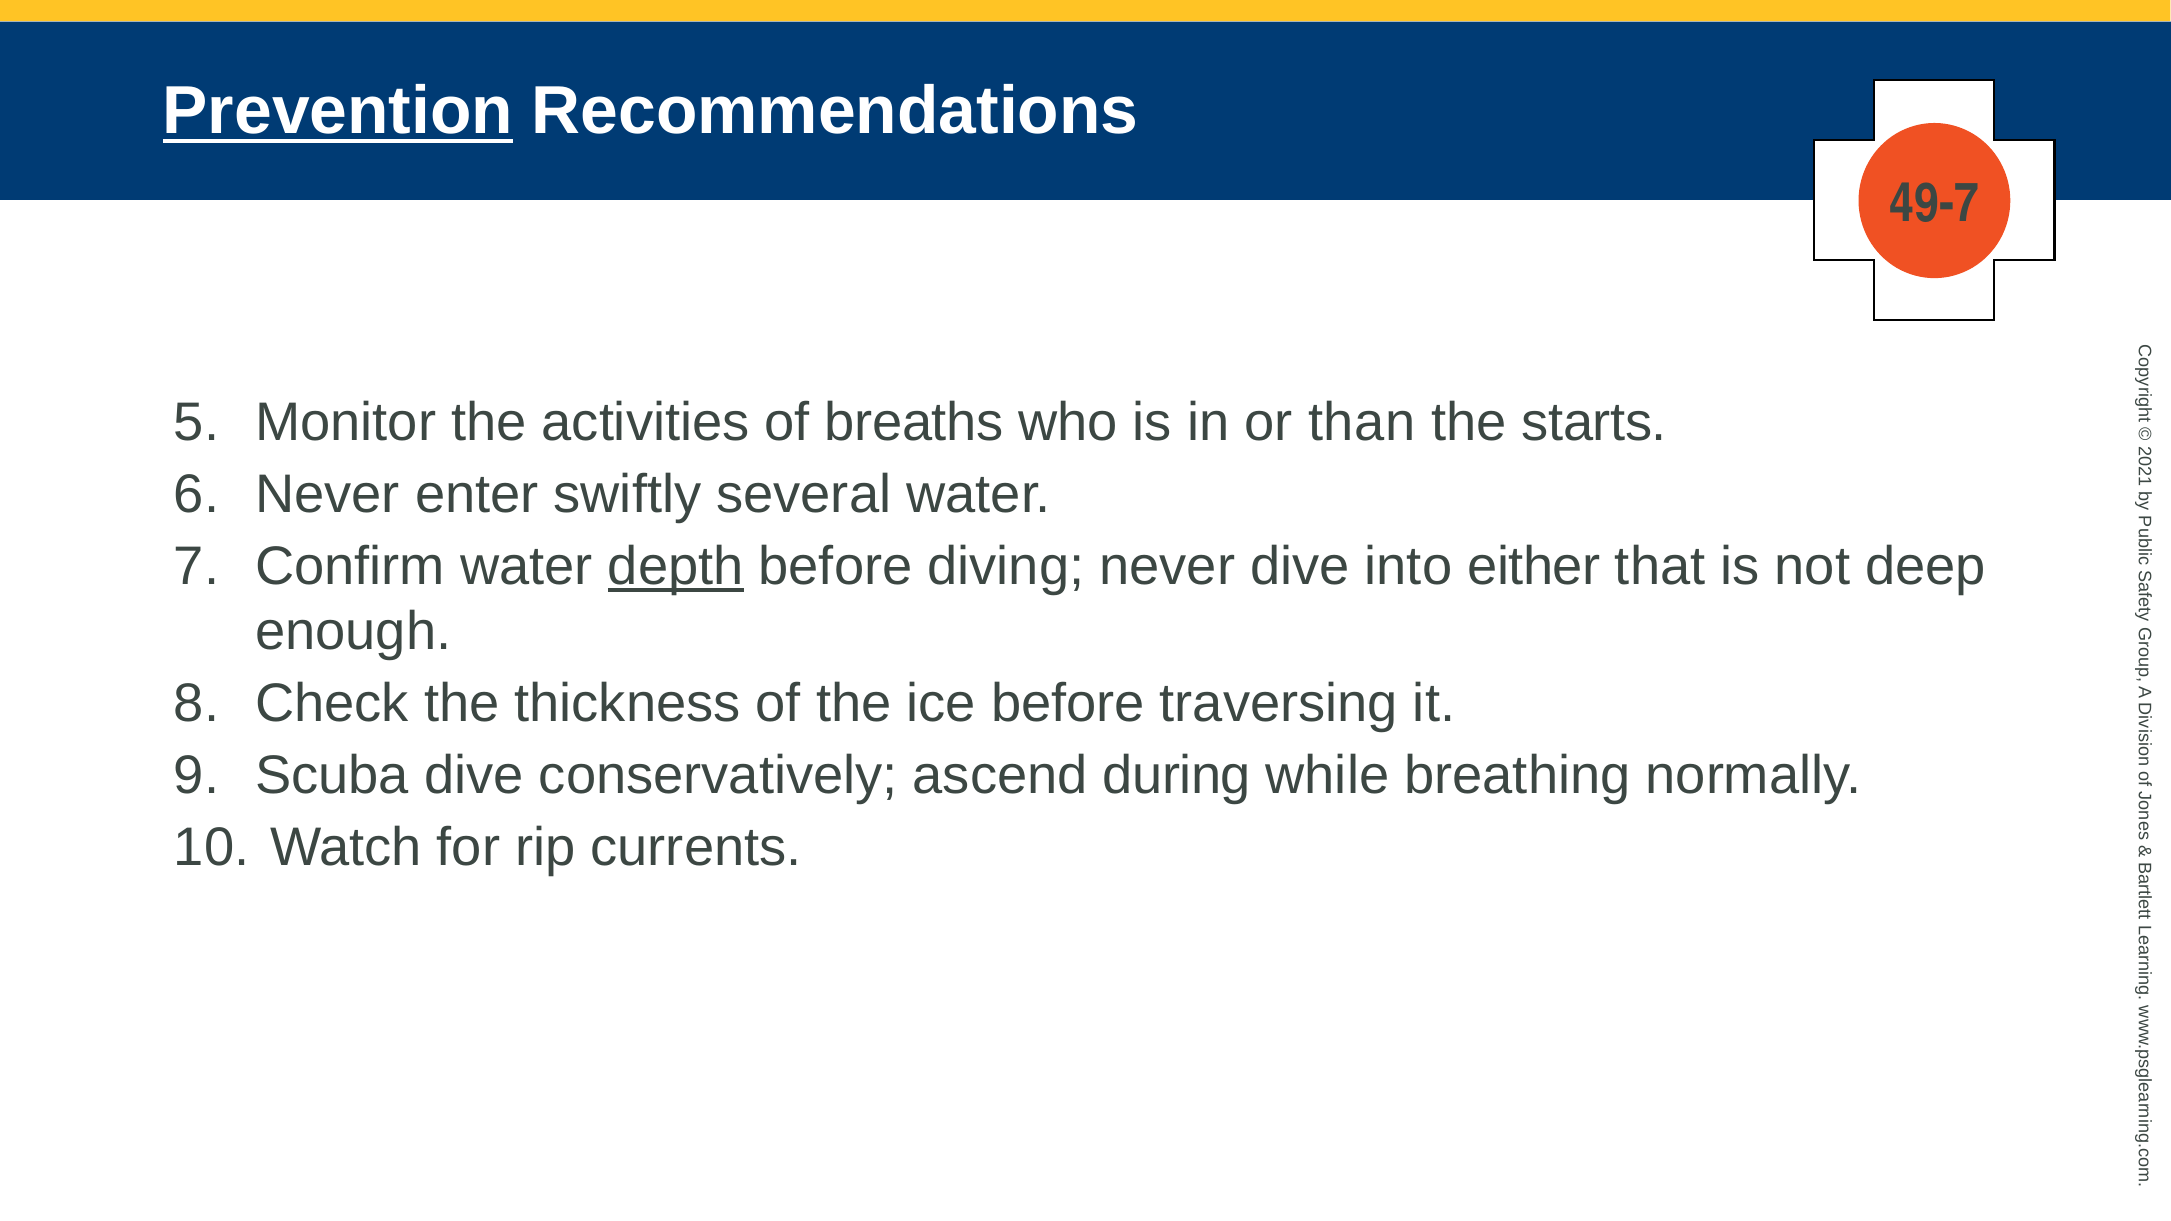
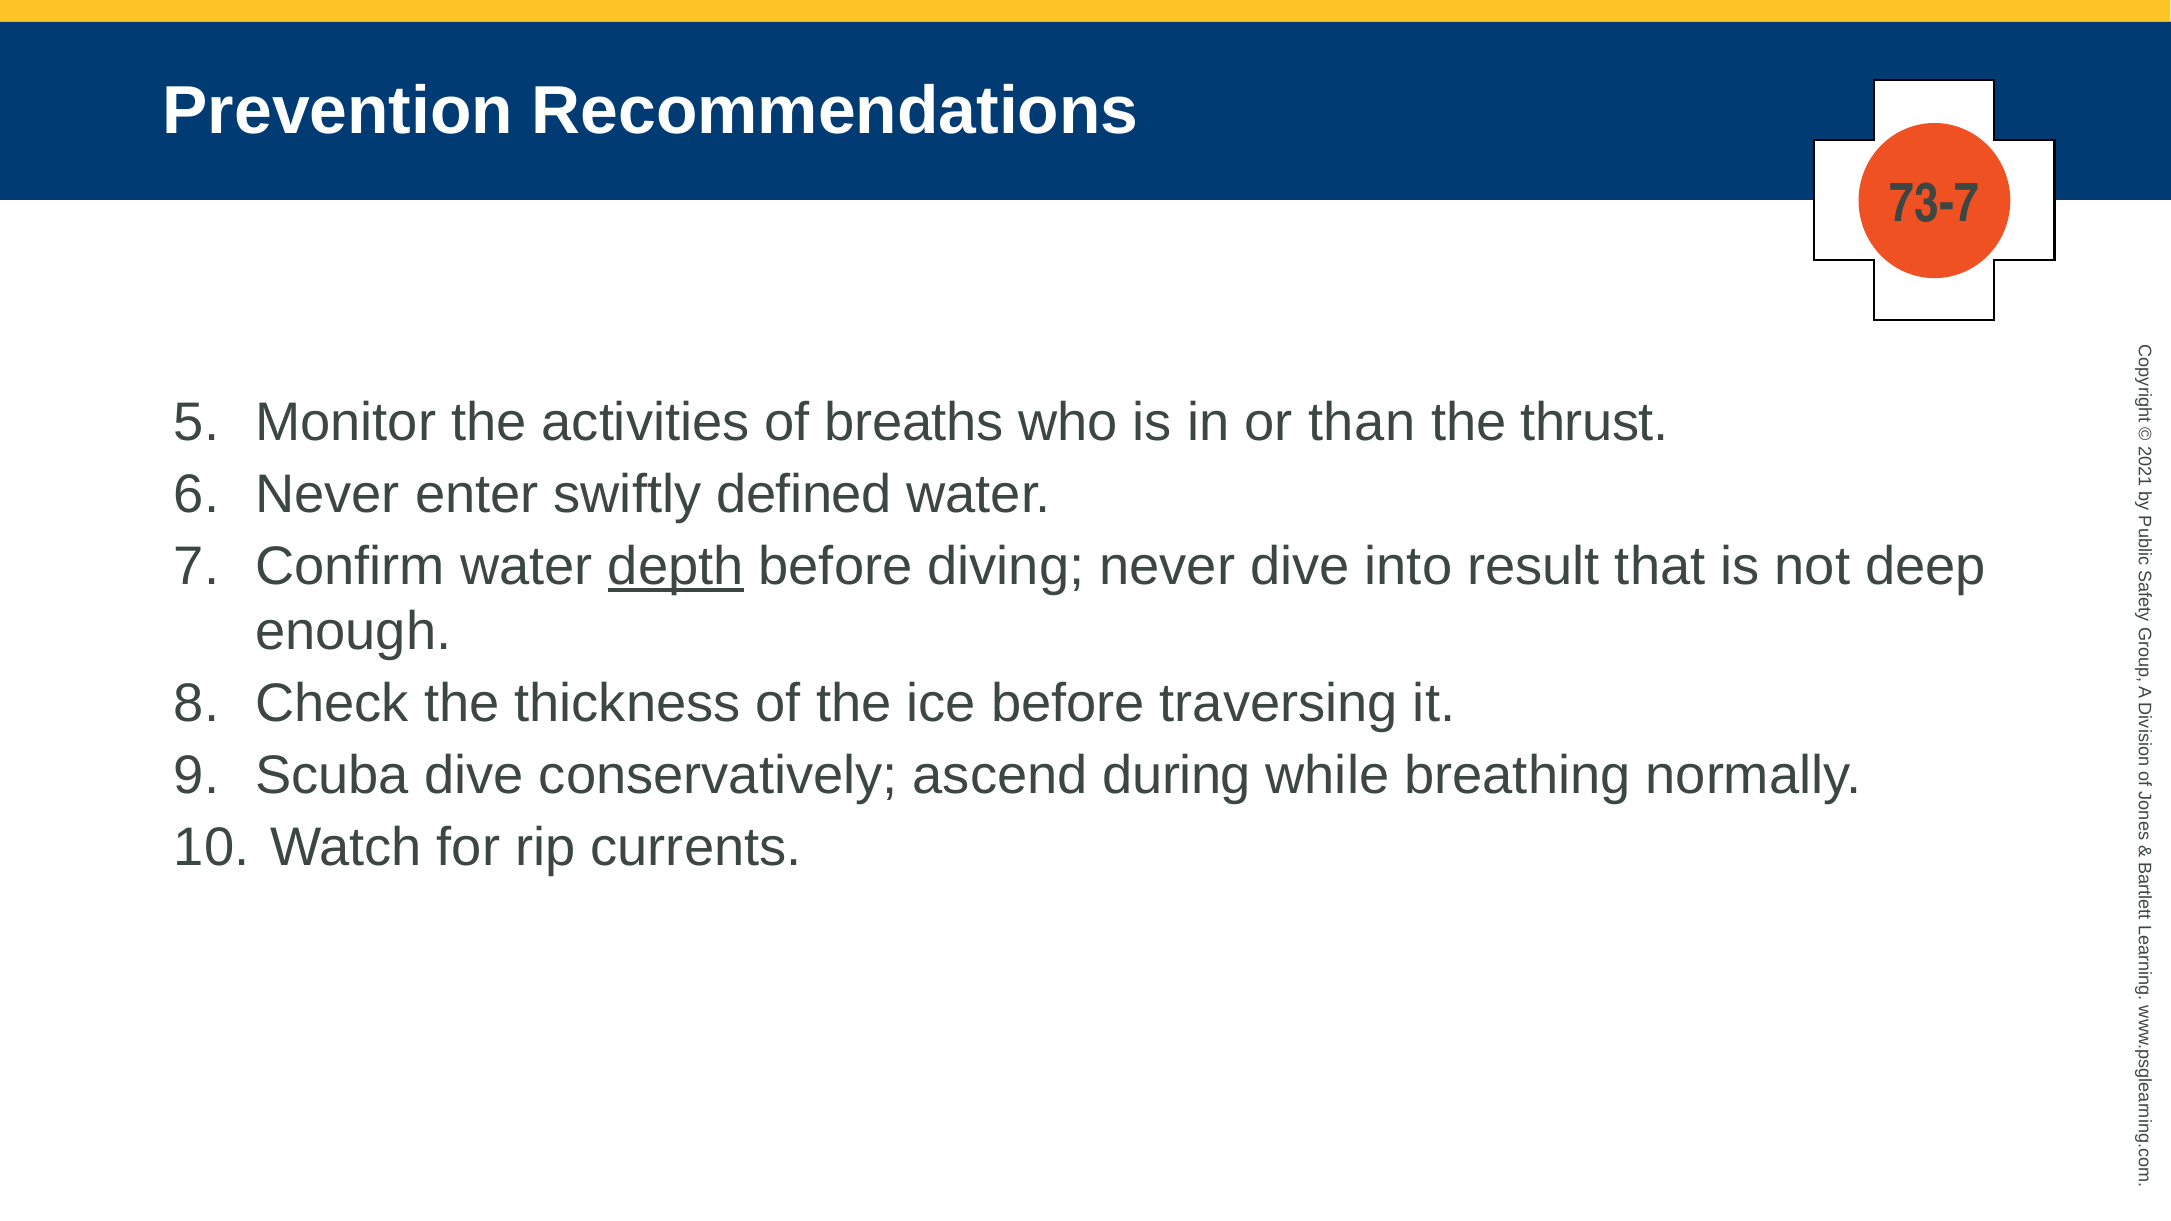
Prevention underline: present -> none
49-7: 49-7 -> 73-7
starts: starts -> thrust
several: several -> defined
either: either -> result
